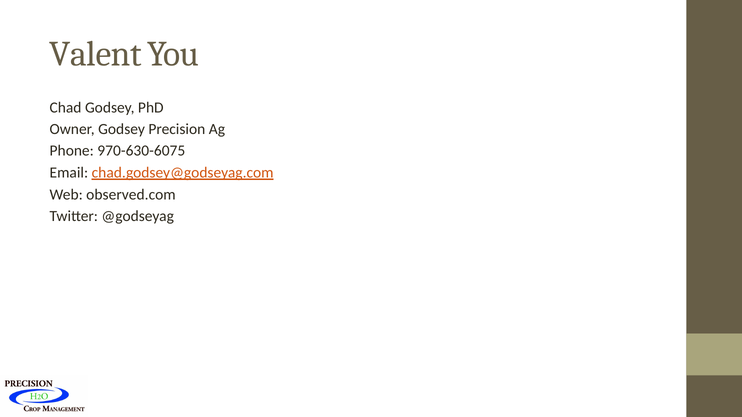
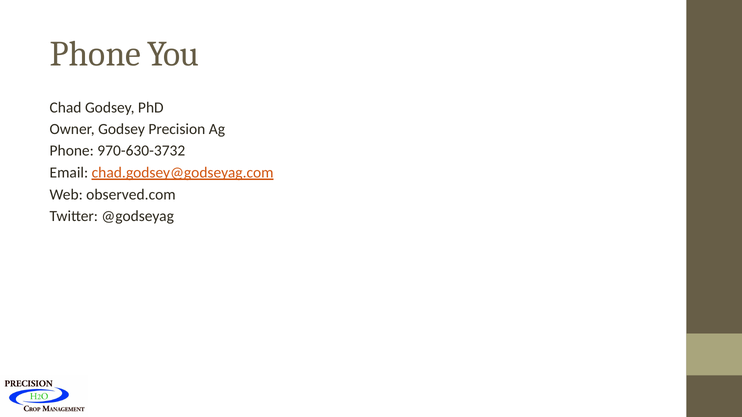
Valent at (96, 54): Valent -> Phone
970-630-6075: 970-630-6075 -> 970-630-3732
